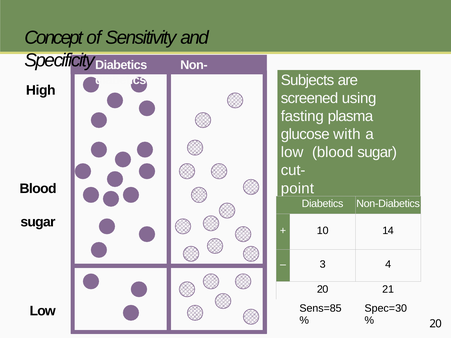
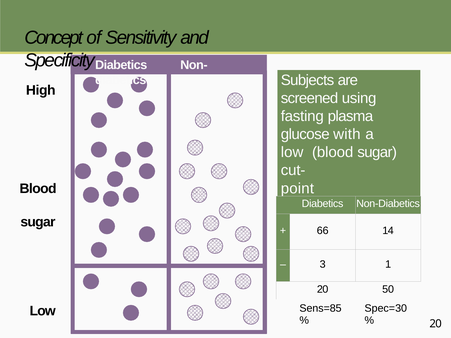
10: 10 -> 66
4: 4 -> 1
21: 21 -> 50
